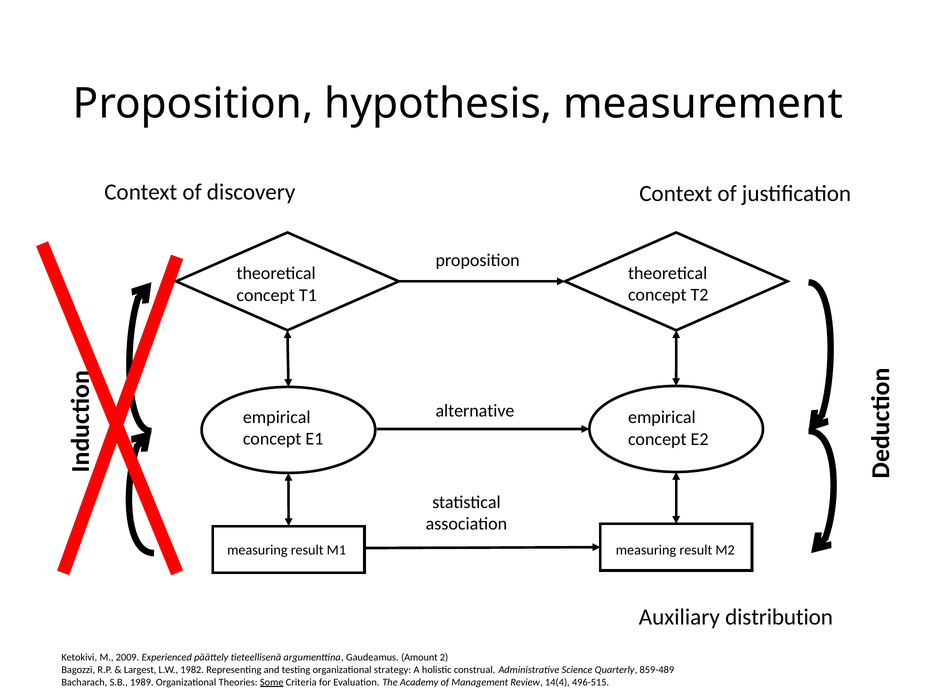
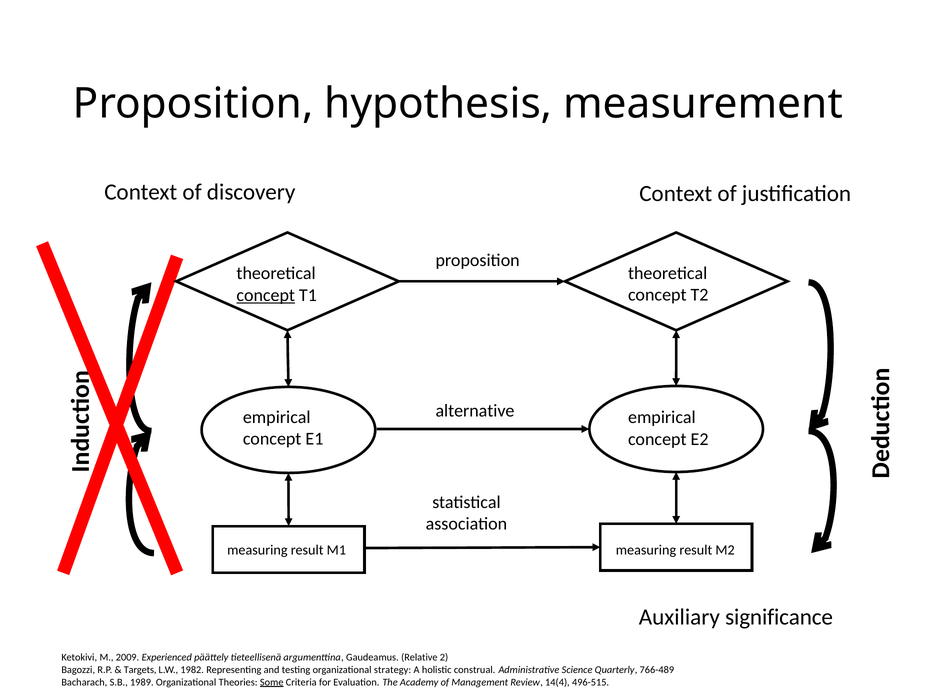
concept at (266, 295) underline: none -> present
distribution: distribution -> significance
Amount: Amount -> Relative
Largest: Largest -> Targets
859-489: 859-489 -> 766-489
